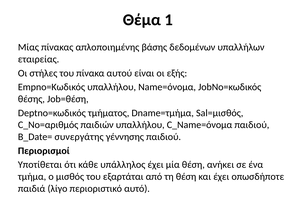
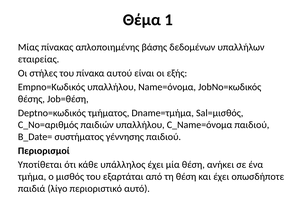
συνεργάτης: συνεργάτης -> συστήματος
